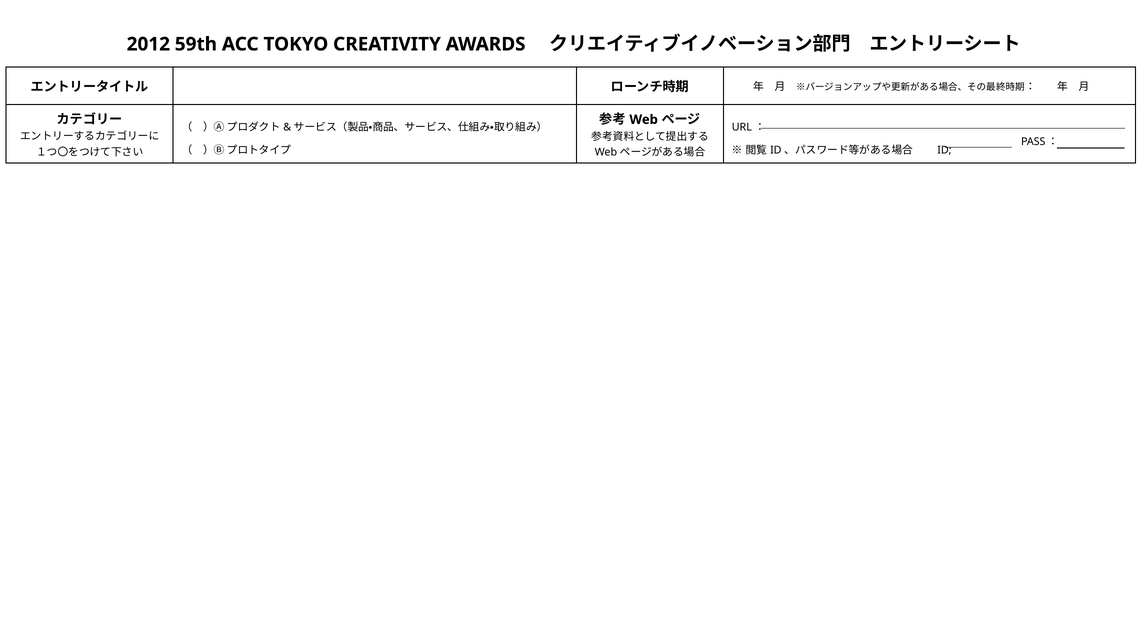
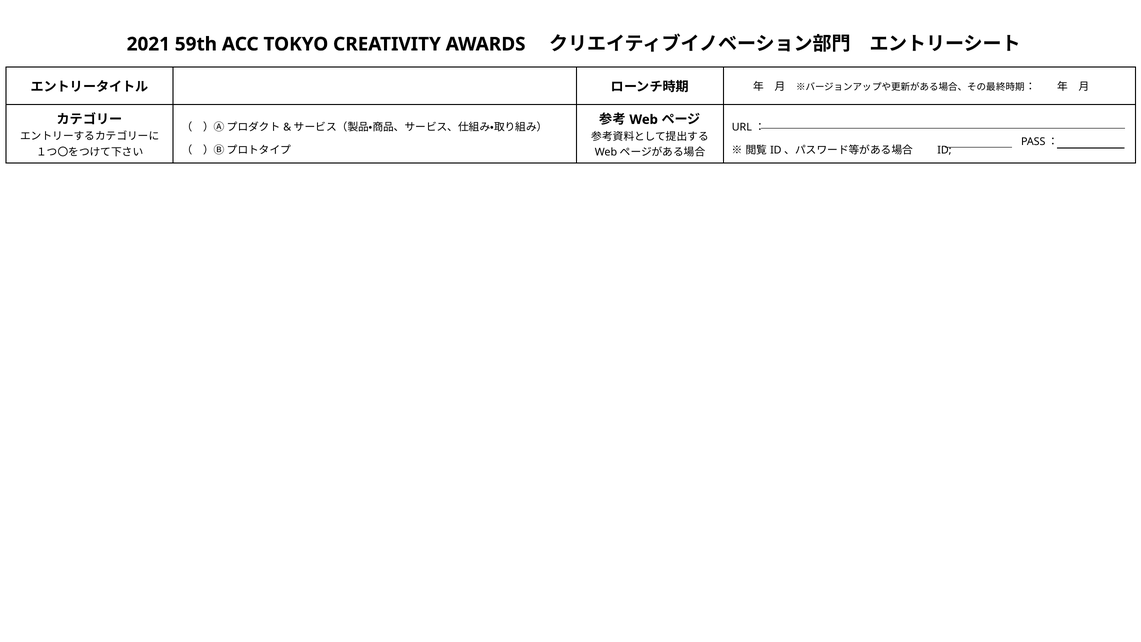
2012: 2012 -> 2021
